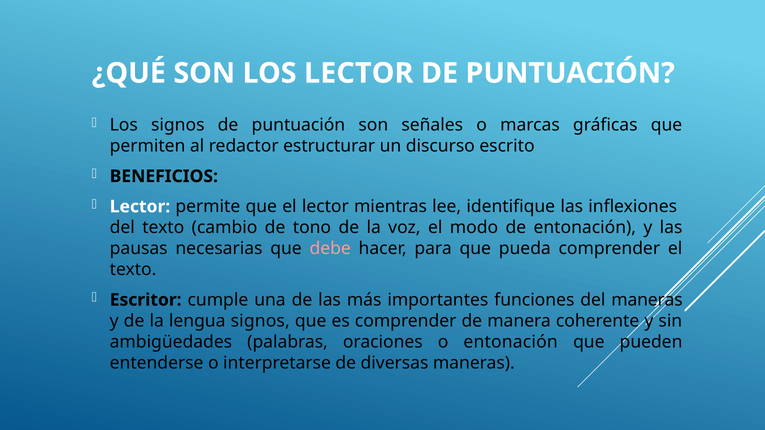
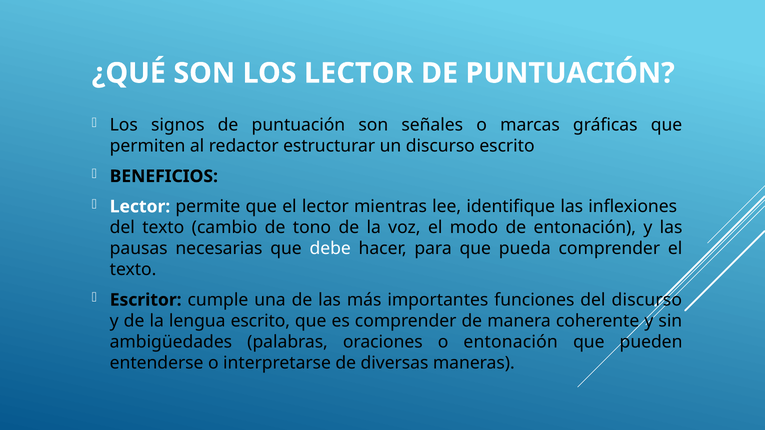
debe colour: pink -> white
del maneras: maneras -> discurso
lengua signos: signos -> escrito
